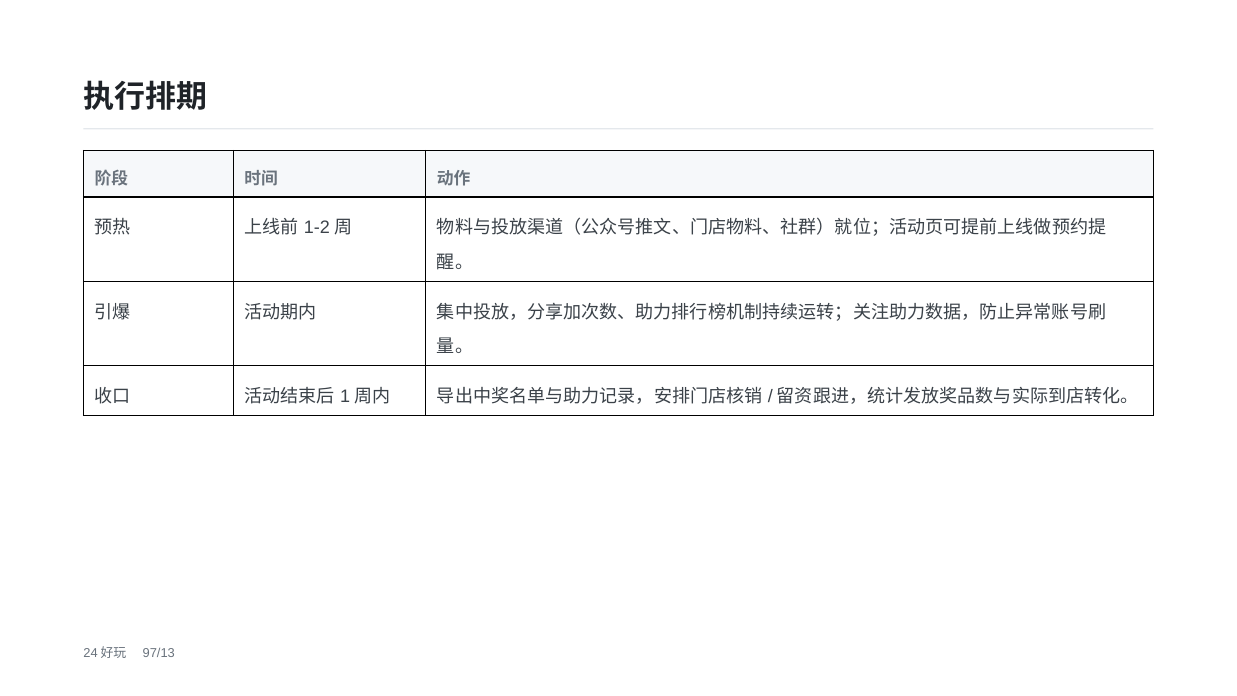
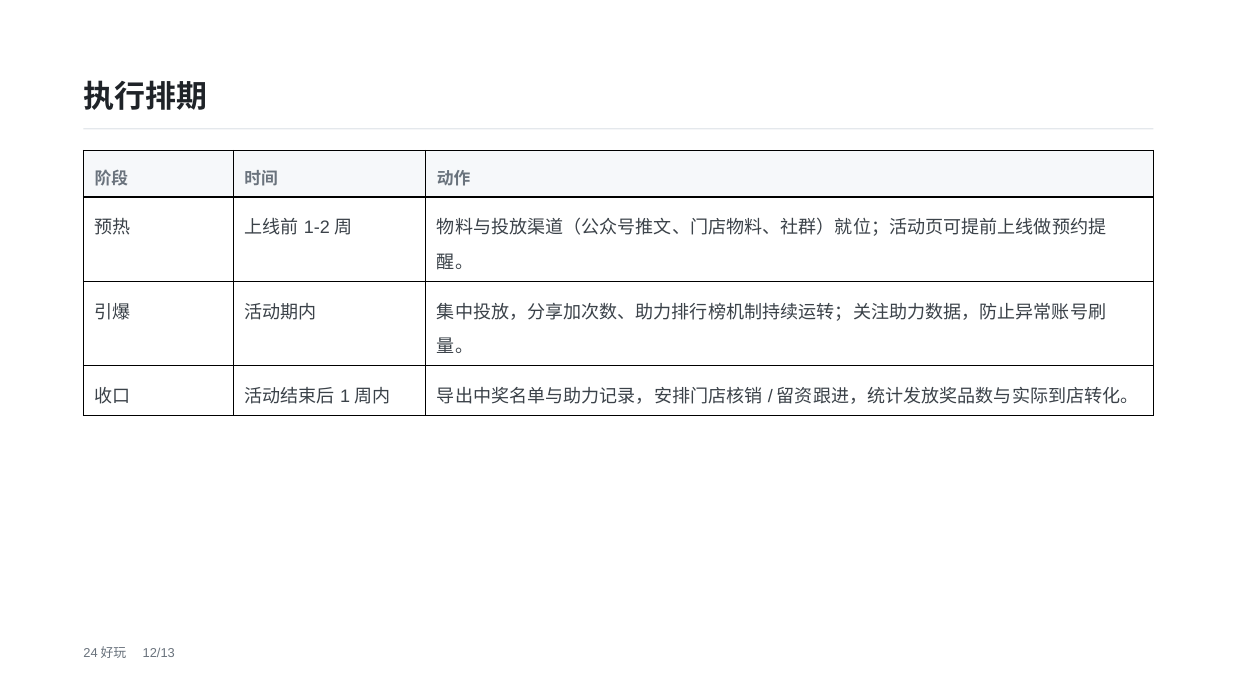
97/13: 97/13 -> 12/13
